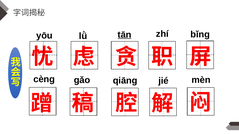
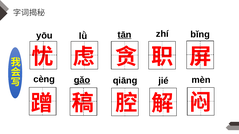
gǎo underline: none -> present
